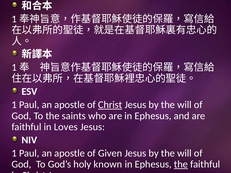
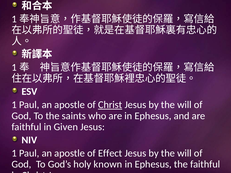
Loves: Loves -> Given
Given: Given -> Effect
the at (181, 164) underline: present -> none
